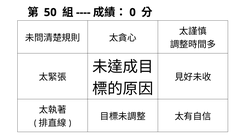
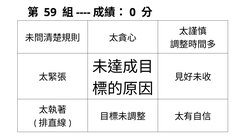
50: 50 -> 59
